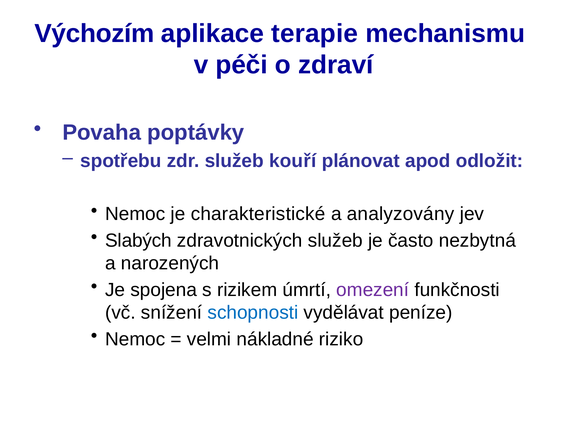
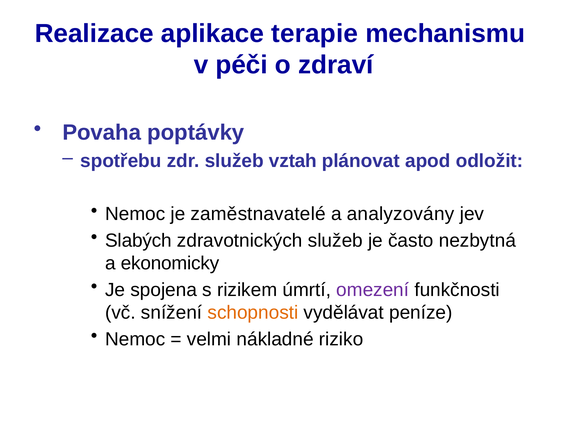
Výchozím: Výchozím -> Realizace
kouří: kouří -> vztah
charakteristické: charakteristické -> zaměstnavatelé
narozených: narozených -> ekonomicky
schopnosti colour: blue -> orange
